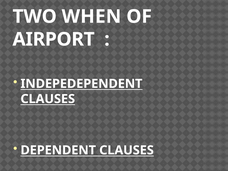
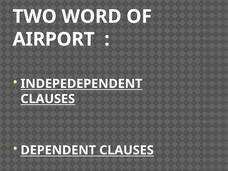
WHEN: WHEN -> WORD
